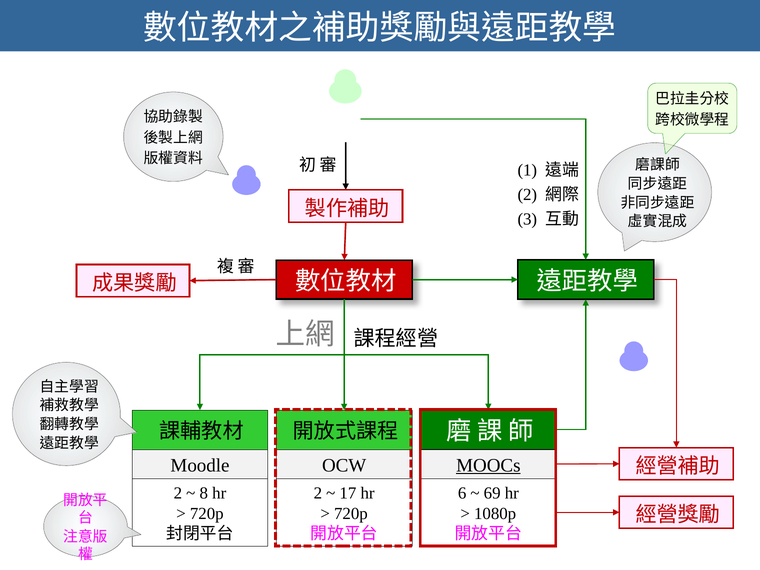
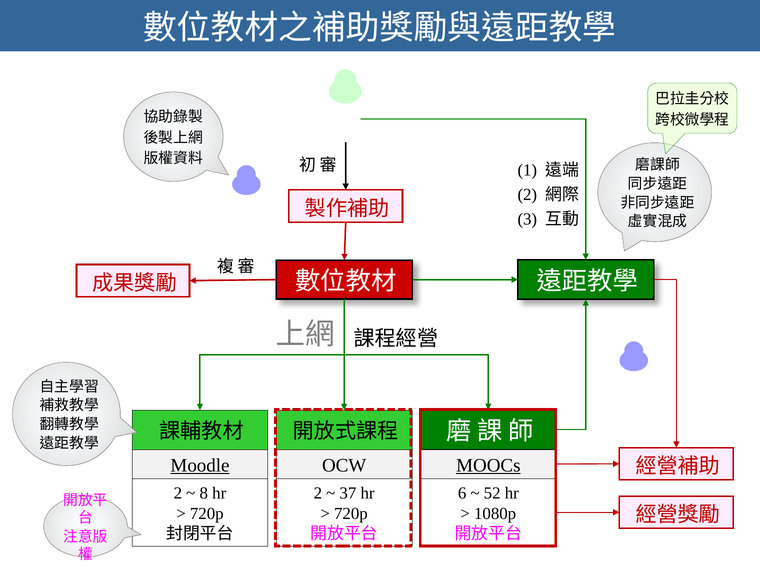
Moodle underline: none -> present
17: 17 -> 37
69: 69 -> 52
